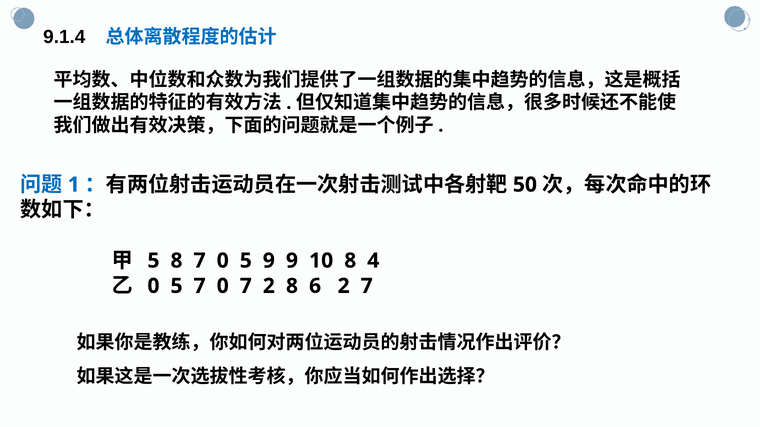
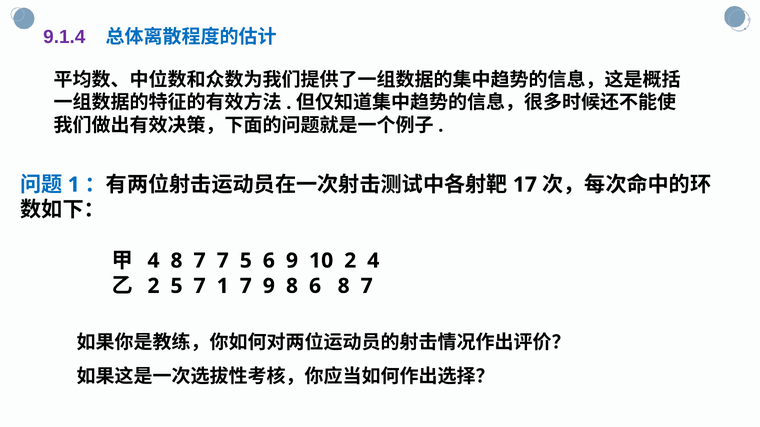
9.1.4 colour: black -> purple
50: 50 -> 17
5 at (153, 261): 5 -> 4
8 7 0: 0 -> 7
5 9: 9 -> 6
10 8: 8 -> 2
0 at (153, 286): 0 -> 2
5 7 0: 0 -> 1
7 2: 2 -> 9
6 2: 2 -> 8
